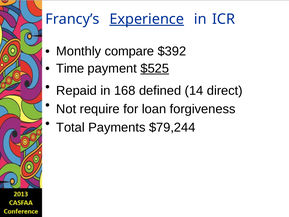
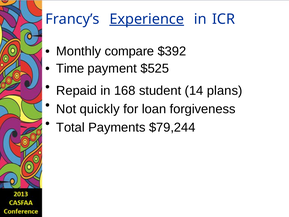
$525 underline: present -> none
defined: defined -> student
direct: direct -> plans
require: require -> quickly
